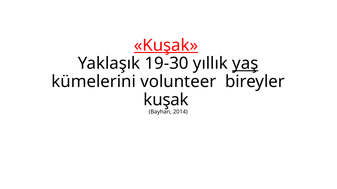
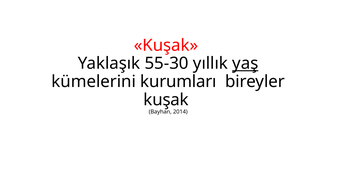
Kuşak at (166, 45) underline: present -> none
19-30: 19-30 -> 55-30
volunteer: volunteer -> kurumları
